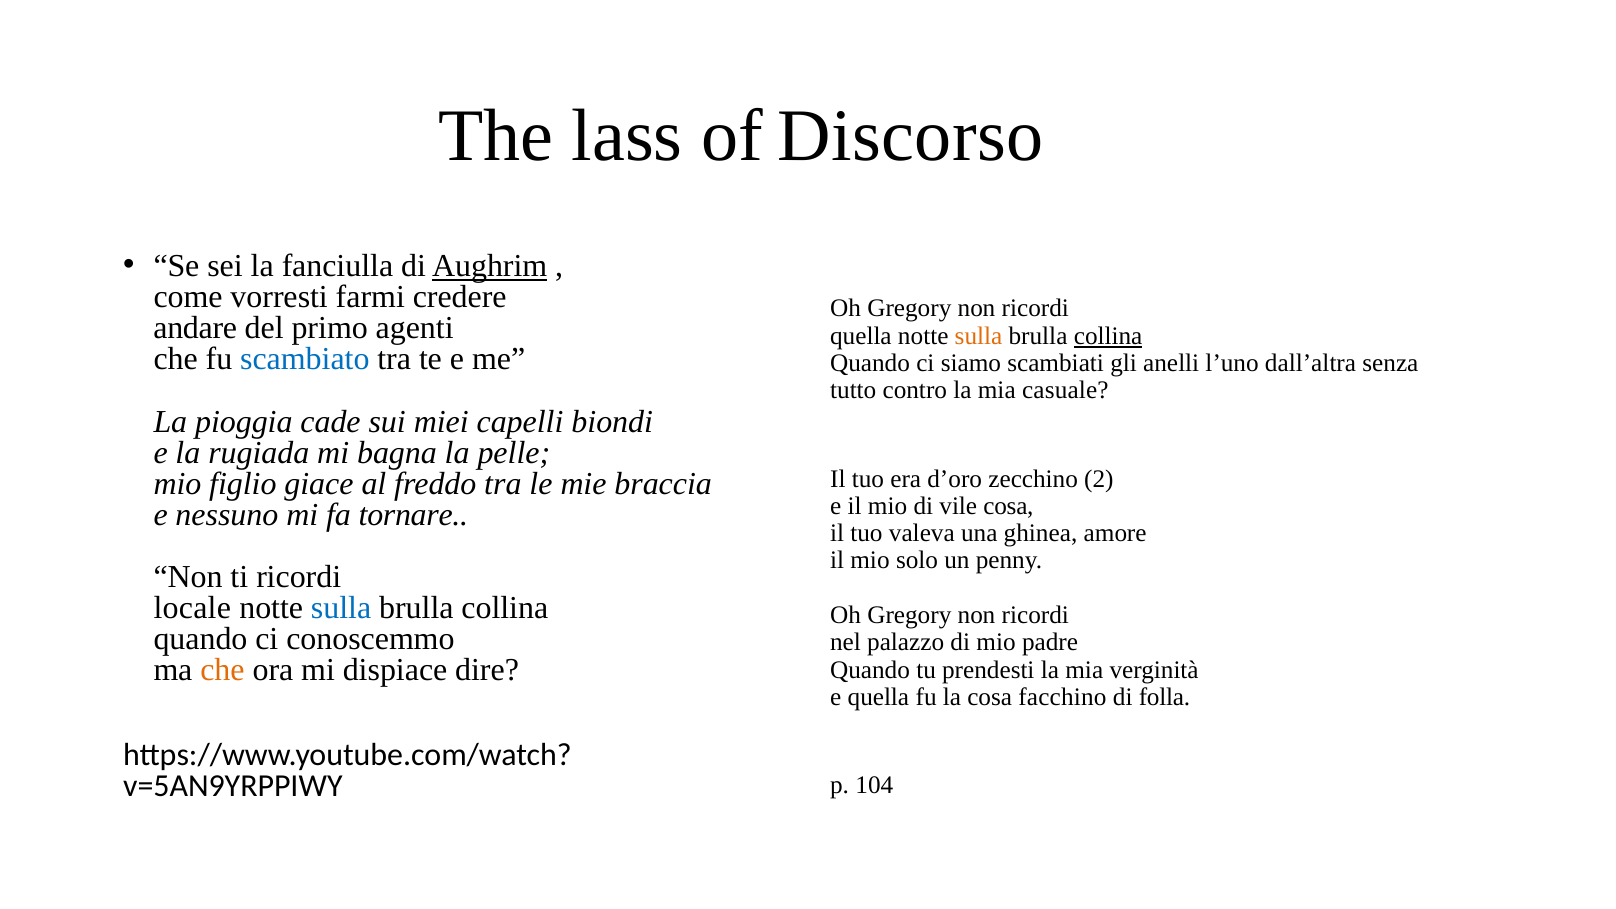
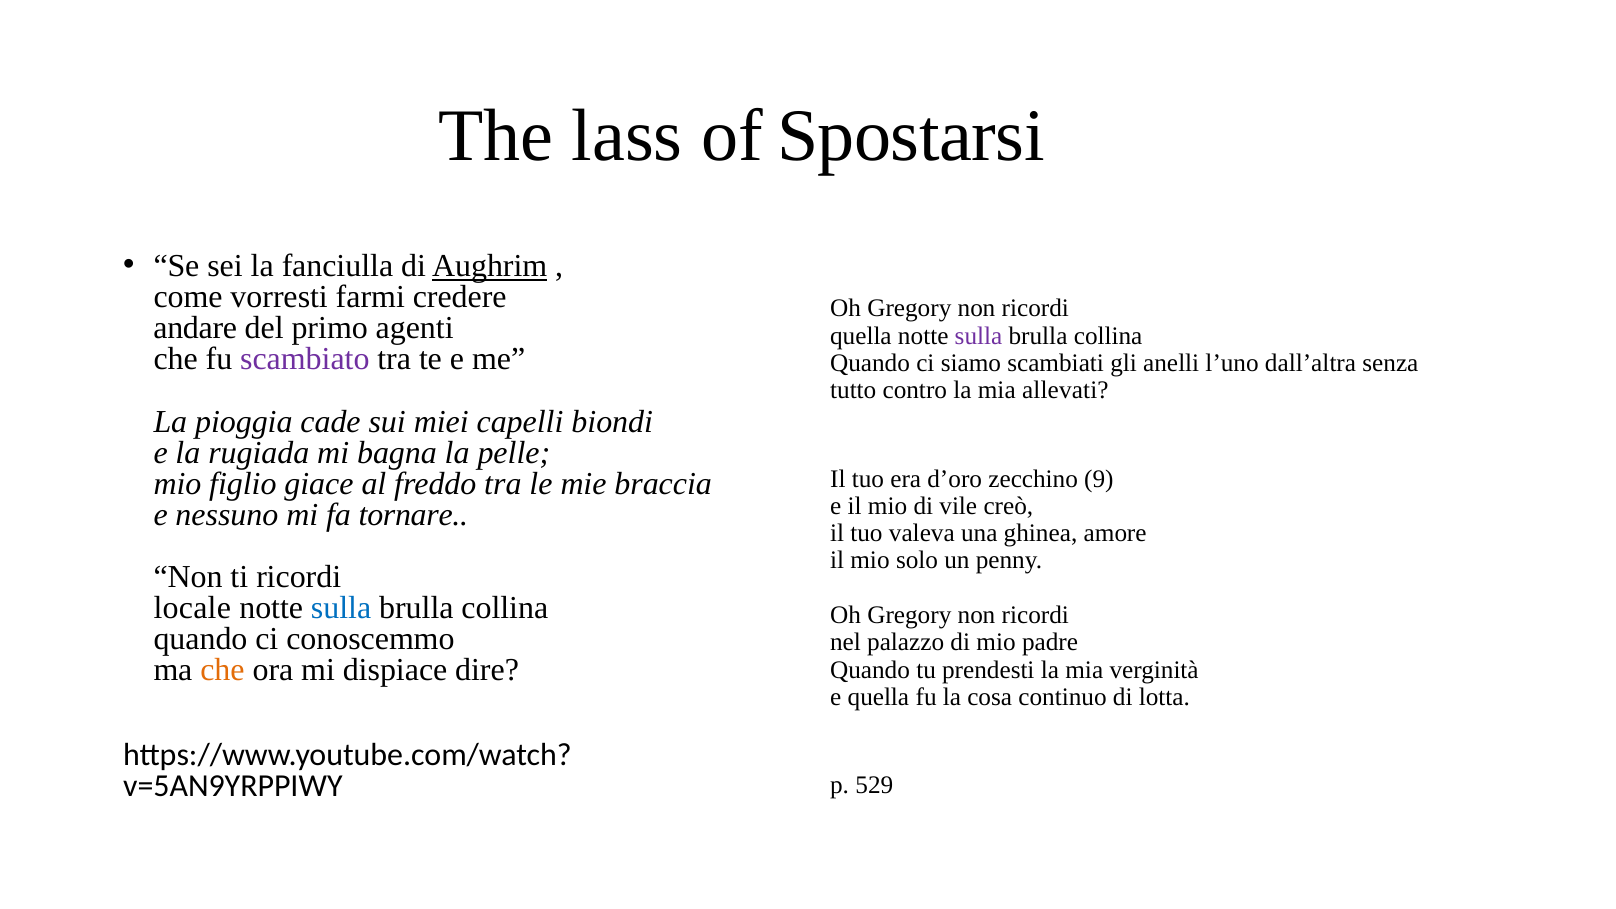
Discorso: Discorso -> Spostarsi
sulla at (979, 336) colour: orange -> purple
collina at (1108, 336) underline: present -> none
scambiato colour: blue -> purple
casuale: casuale -> allevati
2: 2 -> 9
vile cosa: cosa -> creò
facchino: facchino -> continuo
folla: folla -> lotta
104: 104 -> 529
